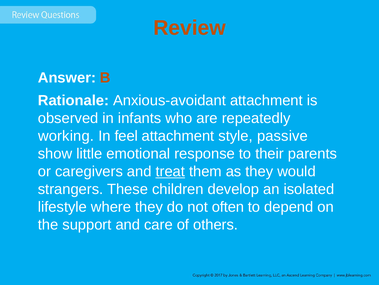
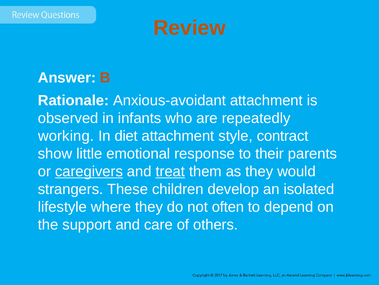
feel: feel -> diet
passive: passive -> contract
caregivers underline: none -> present
